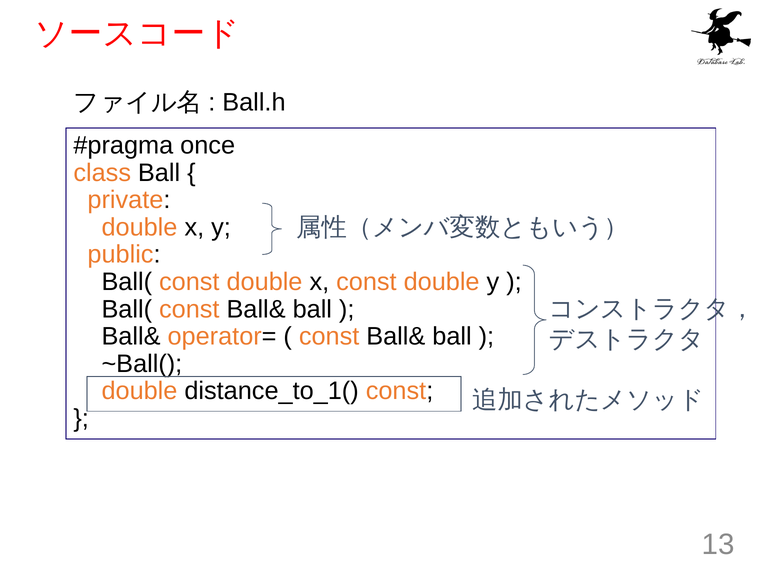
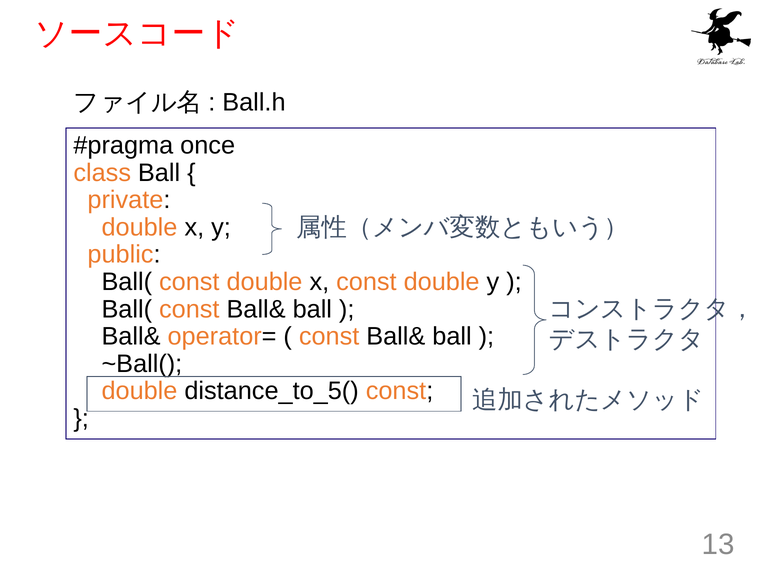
distance_to_1(: distance_to_1( -> distance_to_5(
